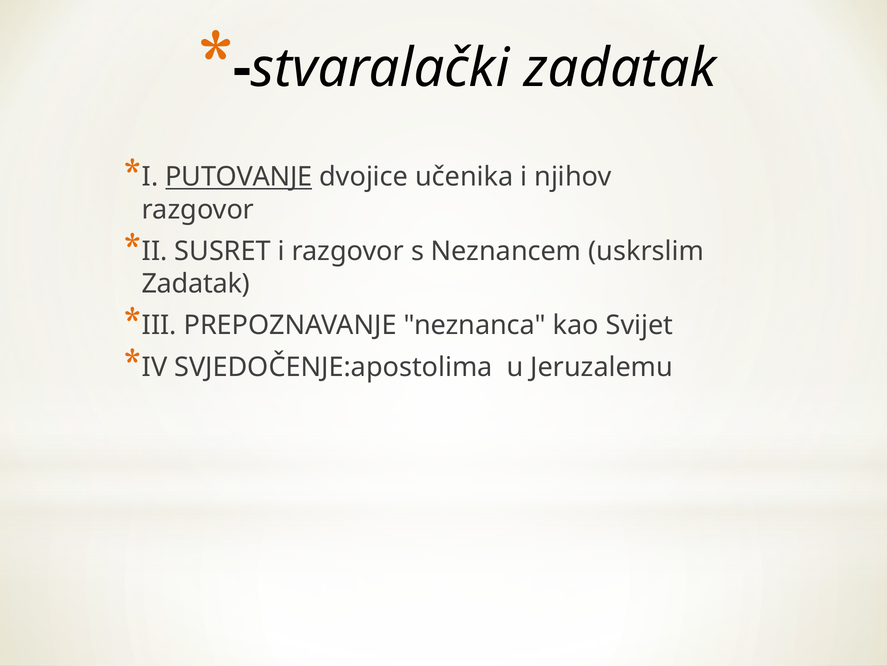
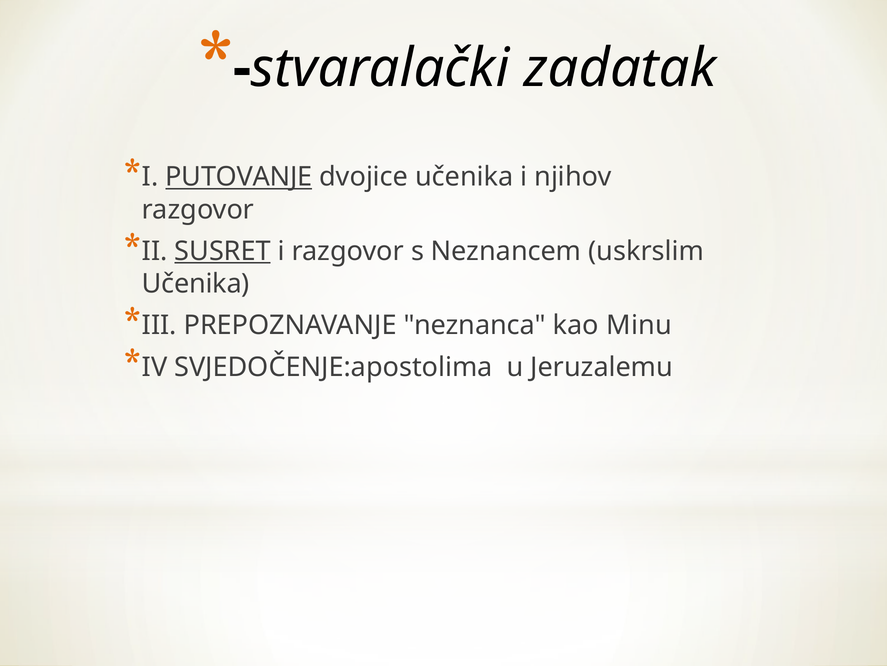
SUSRET underline: none -> present
Zadatak at (196, 283): Zadatak -> Učenika
Svijet: Svijet -> Minu
